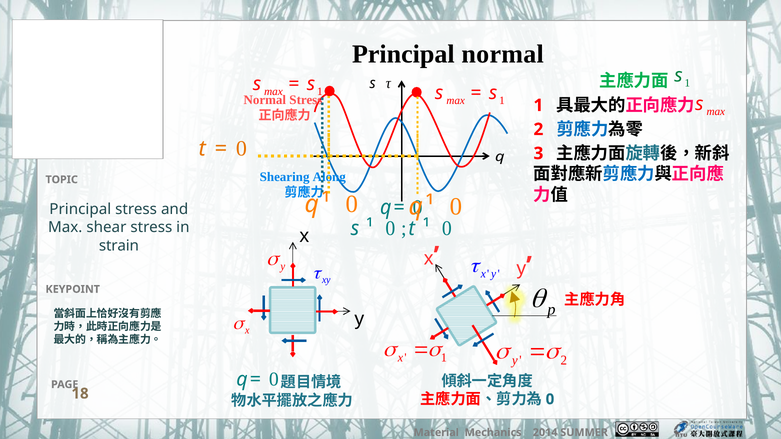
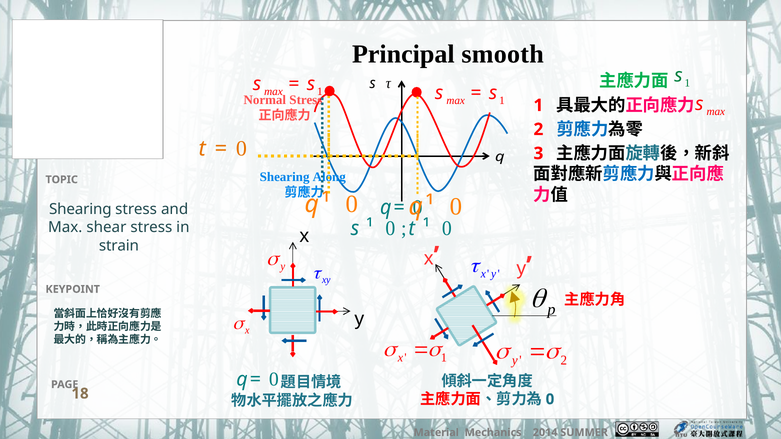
Principal normal: normal -> smooth
Principal at (80, 209): Principal -> Shearing
